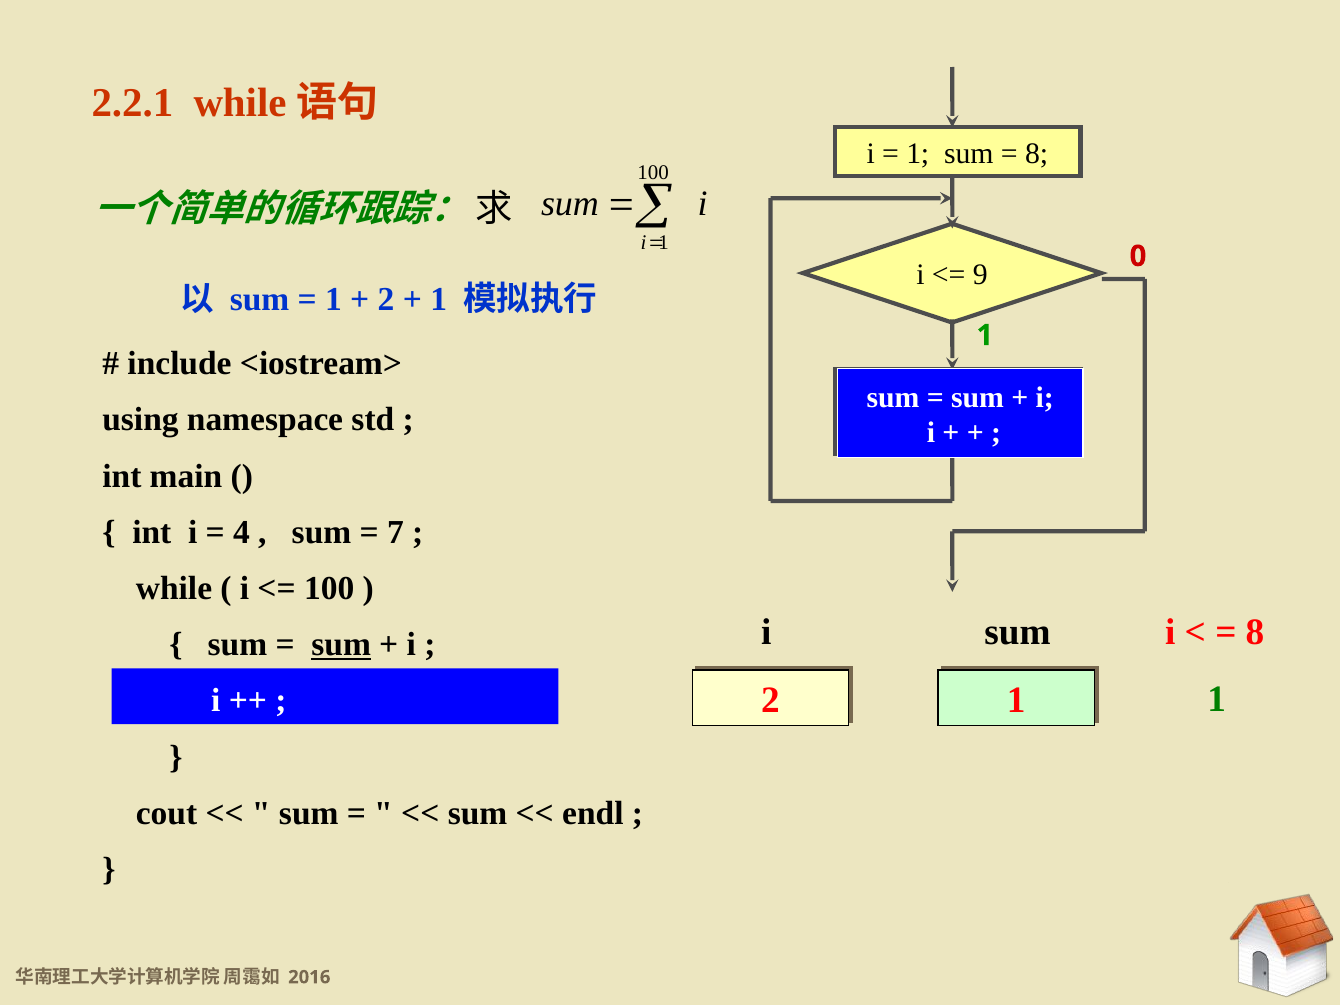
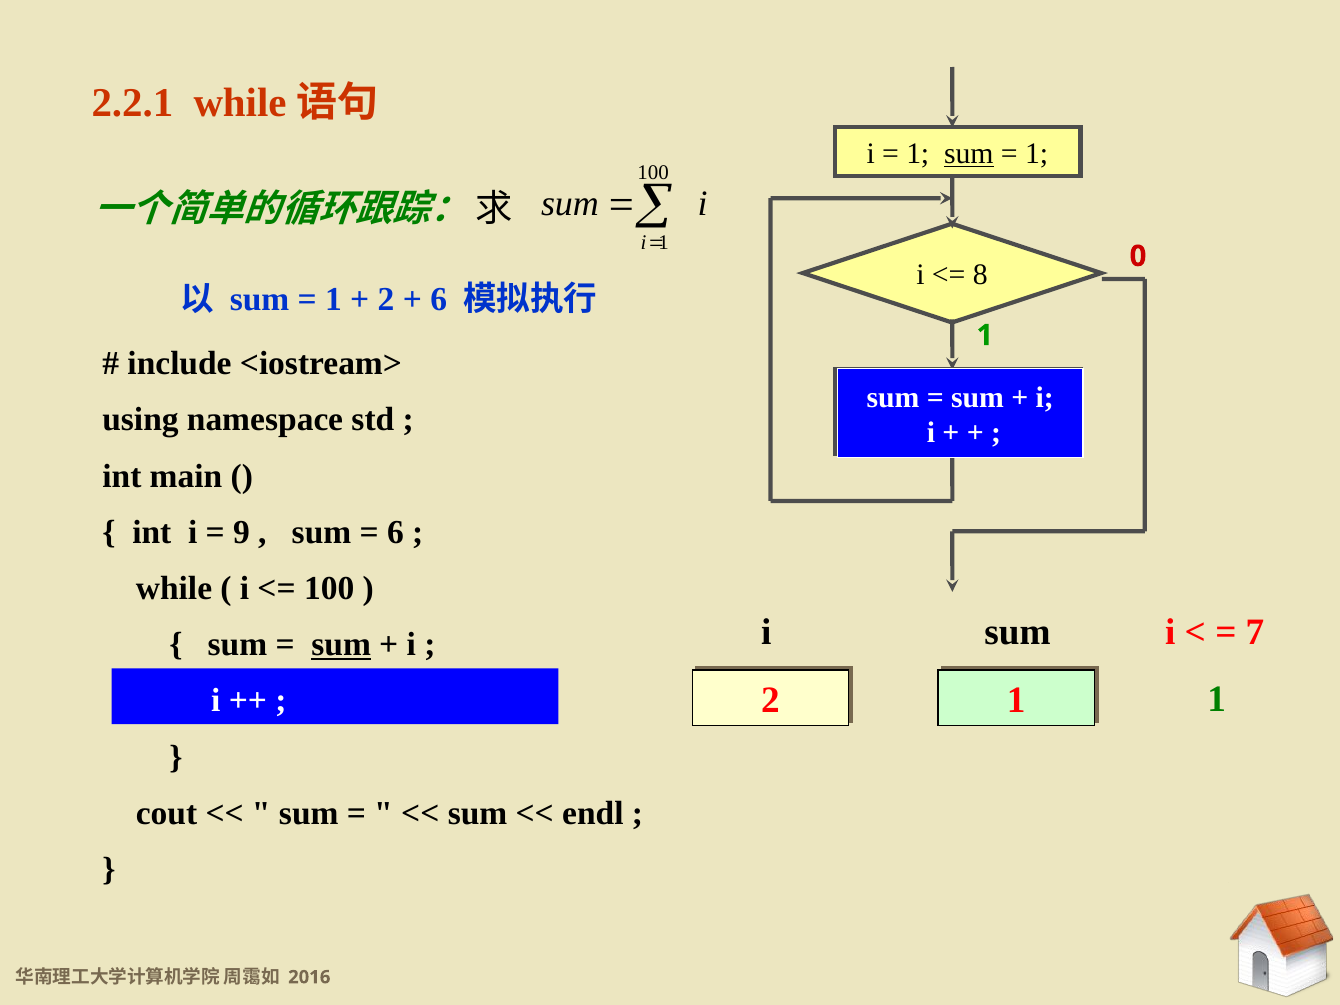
sum at (969, 154) underline: none -> present
8 at (1037, 154): 8 -> 1
9: 9 -> 8
1 at (439, 299): 1 -> 6
4: 4 -> 9
7 at (396, 532): 7 -> 6
8 at (1255, 632): 8 -> 7
